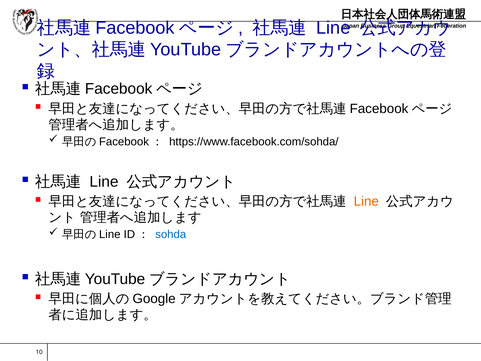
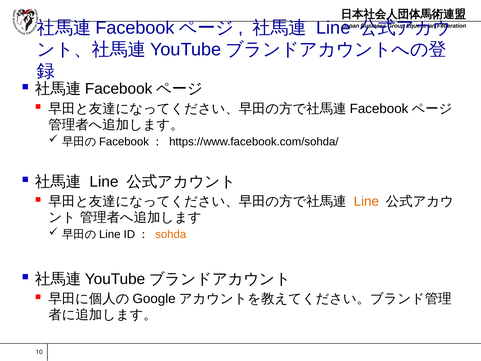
sohda colour: blue -> orange
